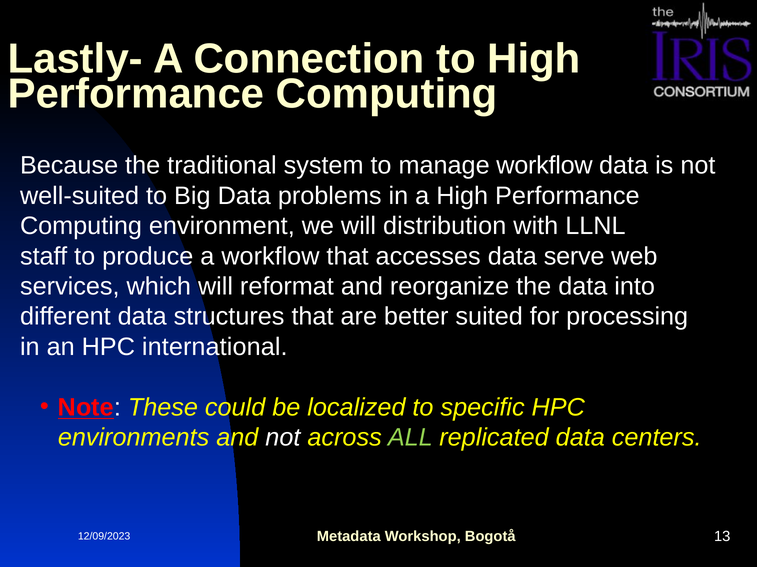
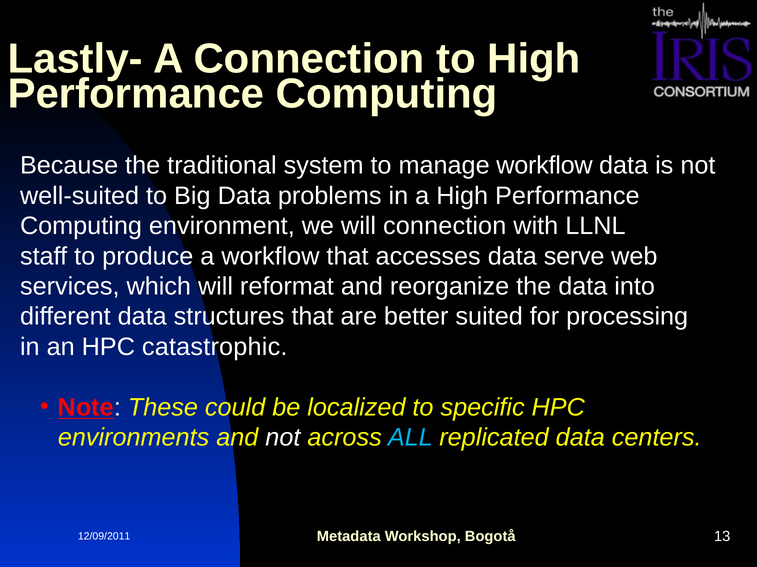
will distribution: distribution -> connection
international: international -> catastrophic
ALL colour: light green -> light blue
12/09/2023: 12/09/2023 -> 12/09/2011
